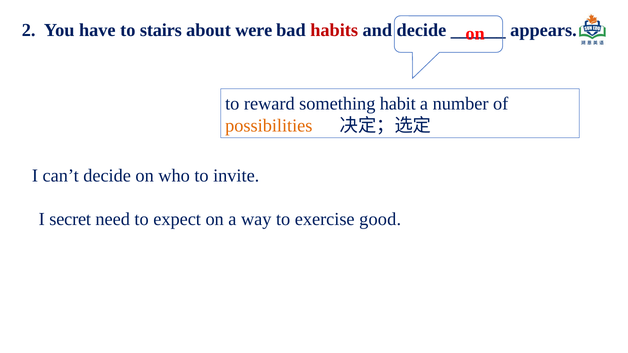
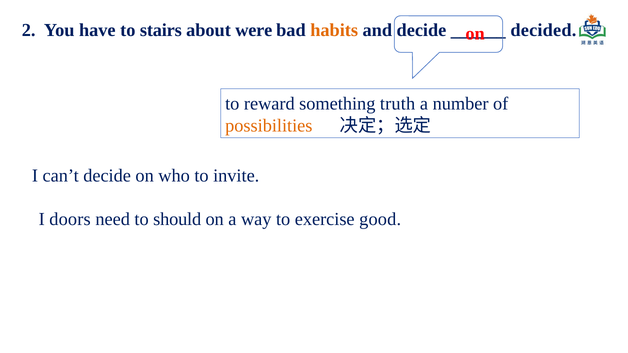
habits colour: red -> orange
appears: appears -> decided
habit: habit -> truth
secret: secret -> doors
expect: expect -> should
